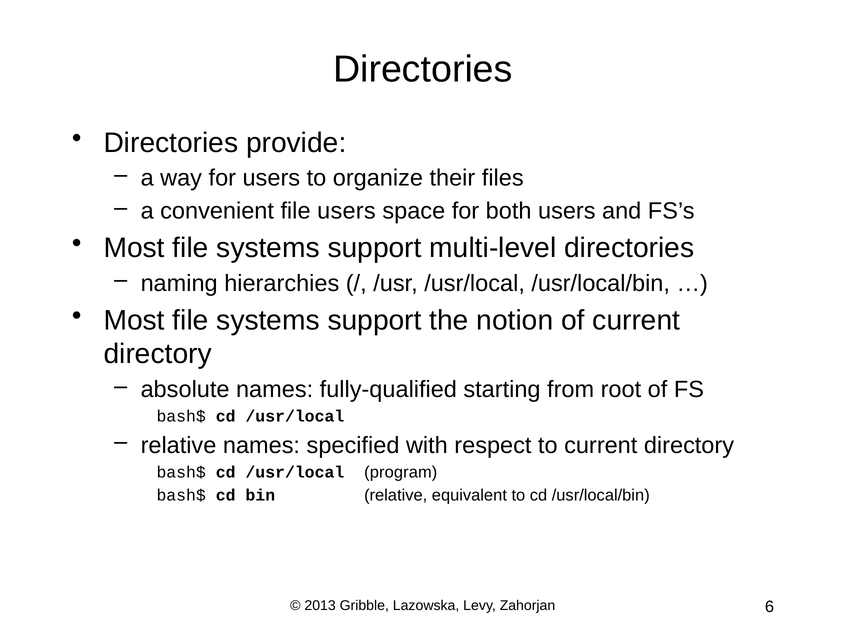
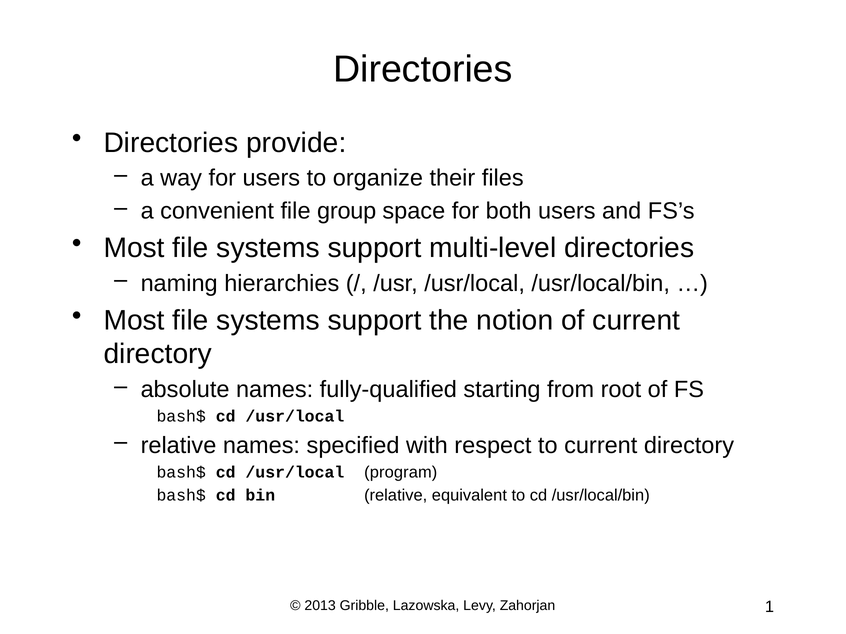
file users: users -> group
6: 6 -> 1
